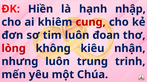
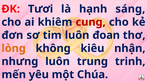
Hiền: Hiền -> Tươi
nhập: nhập -> sáng
lòng colour: red -> orange
